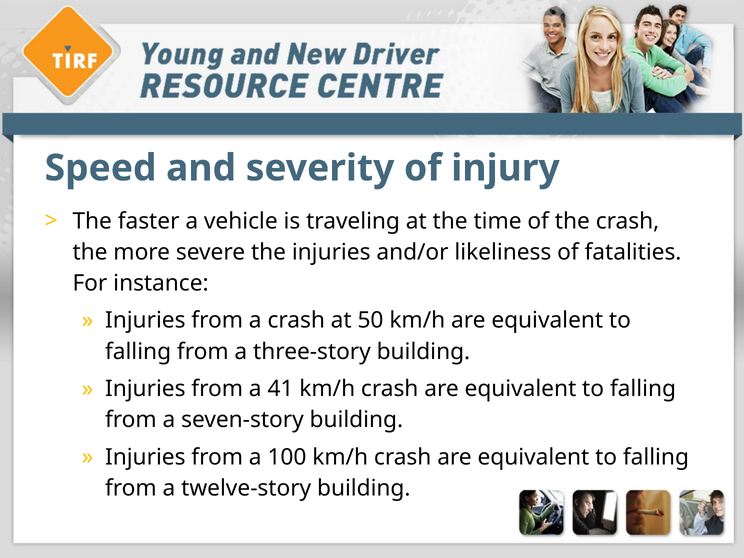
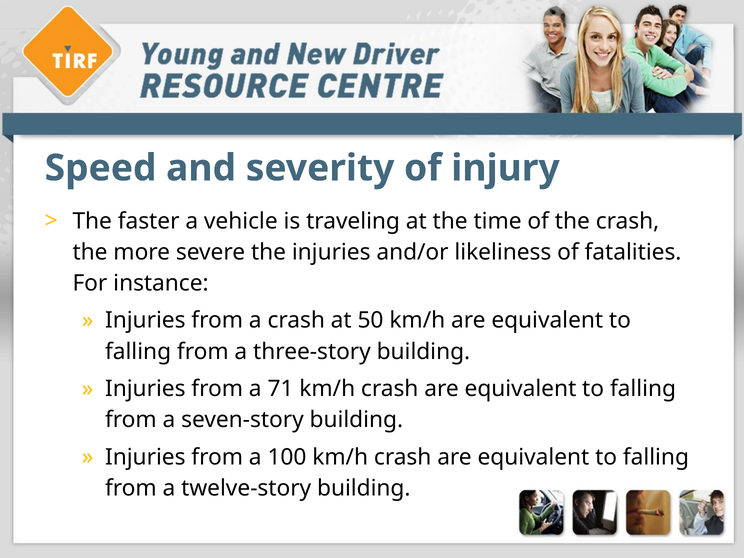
41: 41 -> 71
